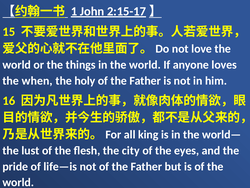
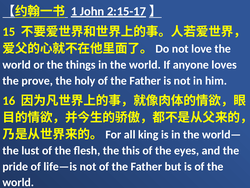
when: when -> prove
city: city -> this
